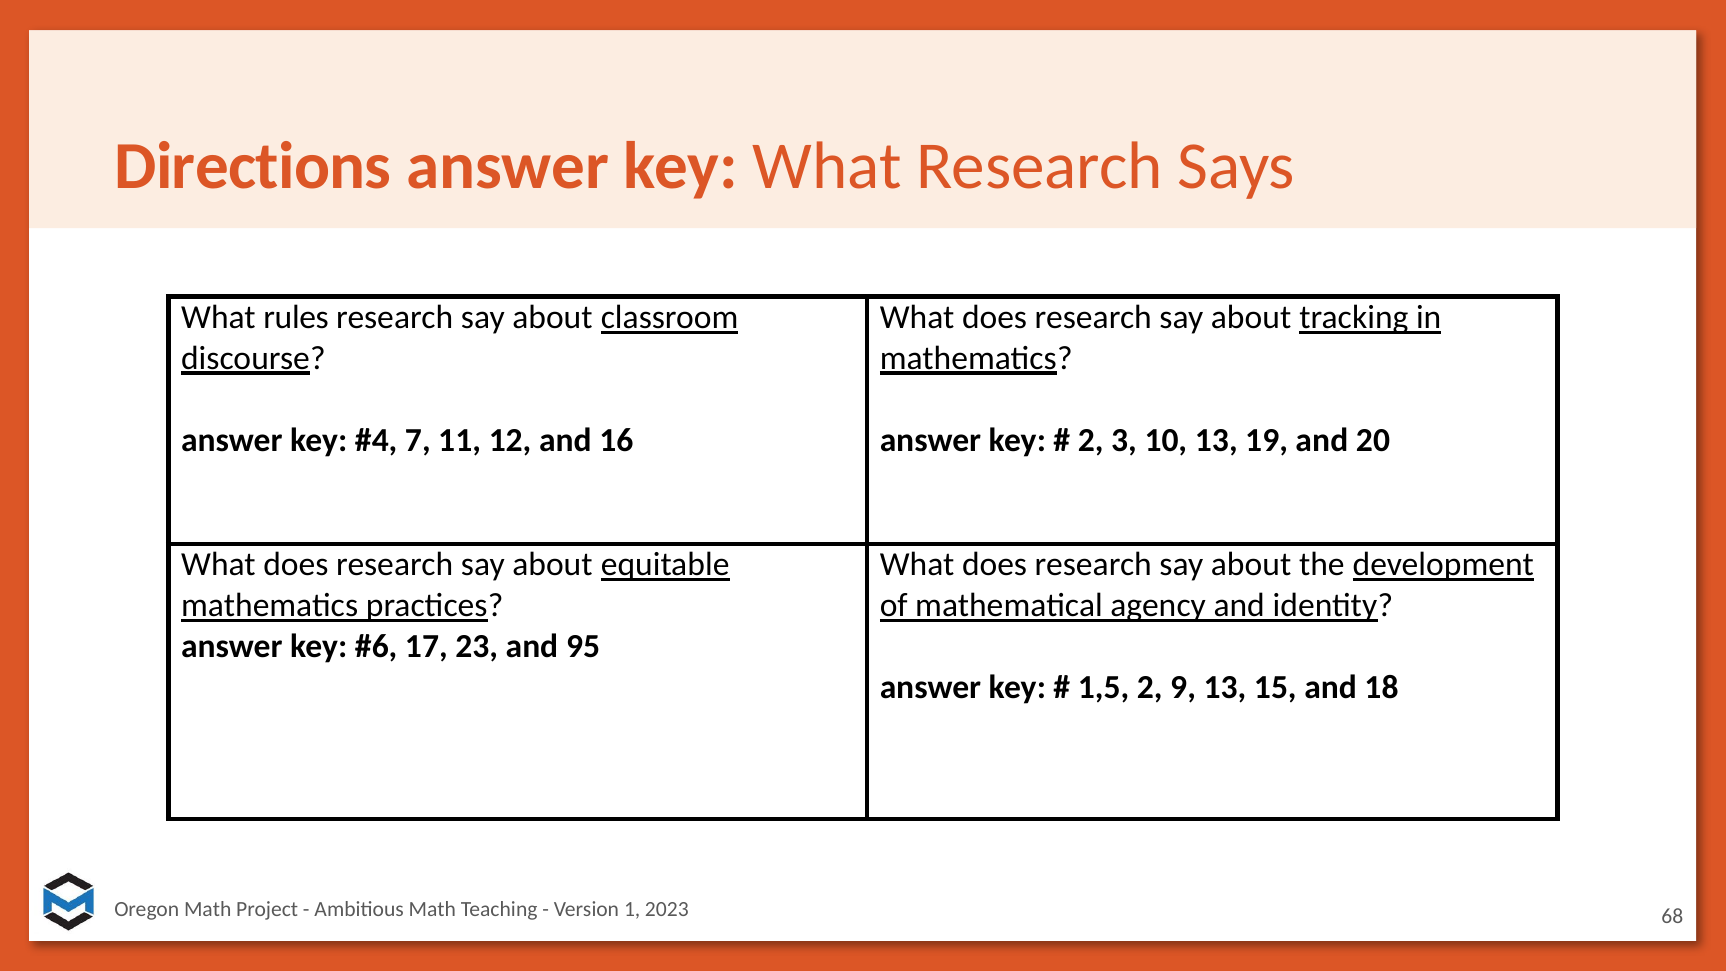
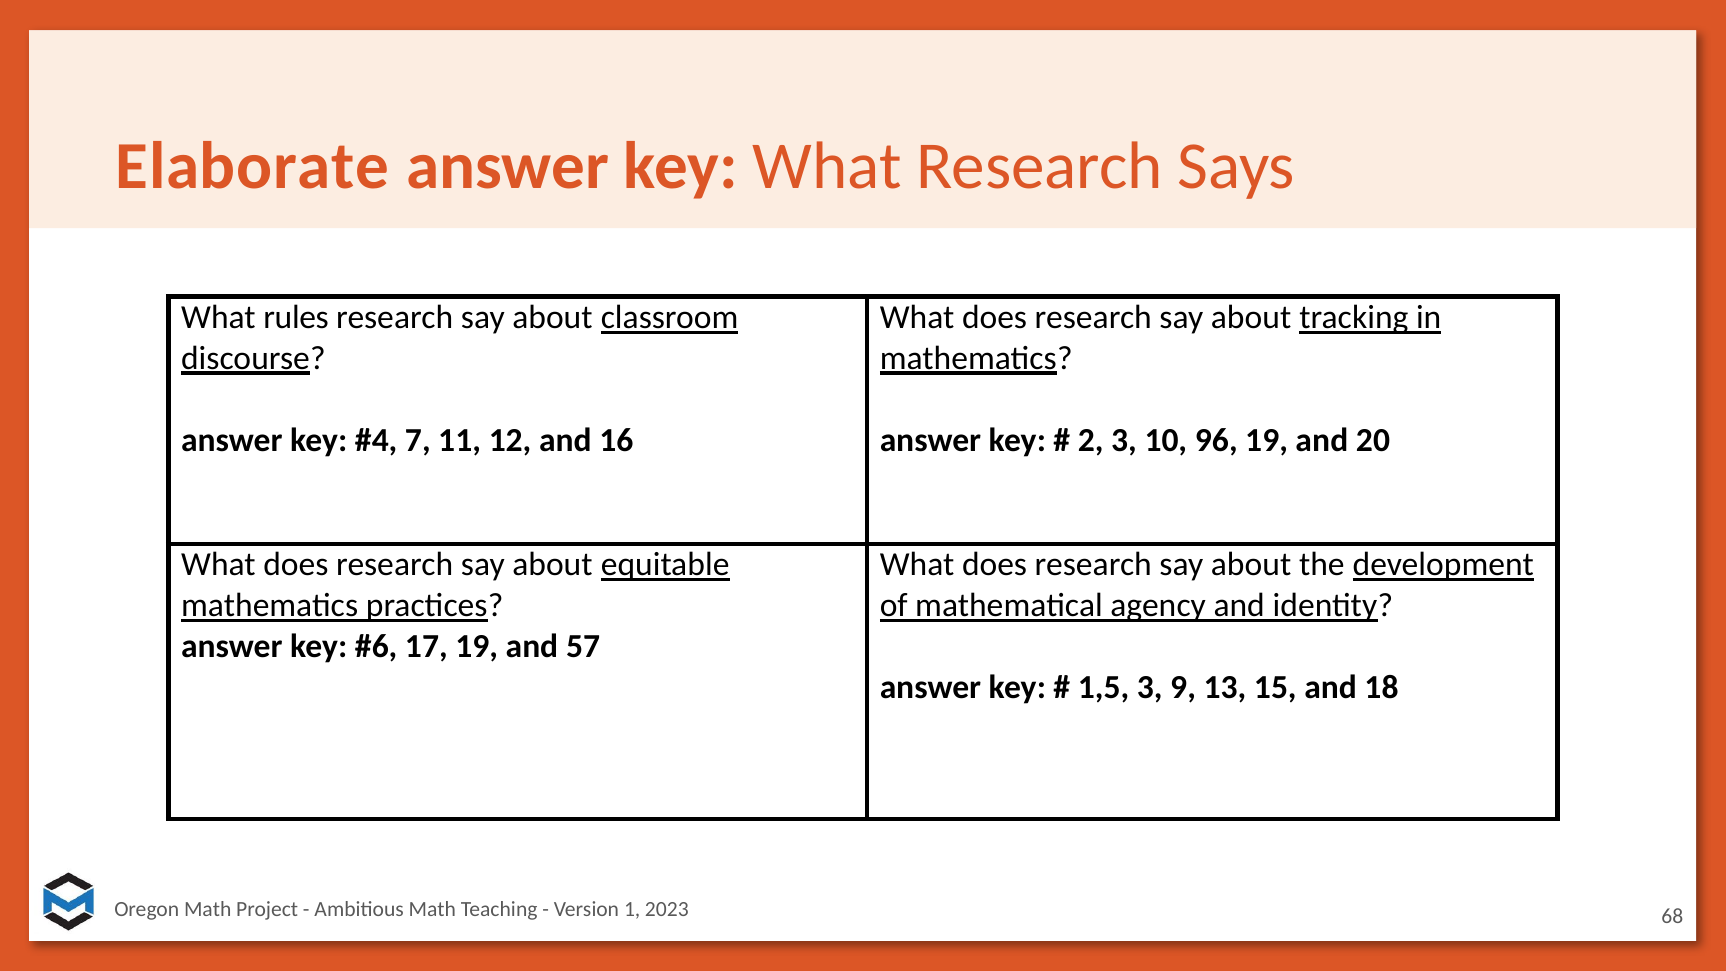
Directions: Directions -> Elaborate
10 13: 13 -> 96
17 23: 23 -> 19
95: 95 -> 57
1,5 2: 2 -> 3
